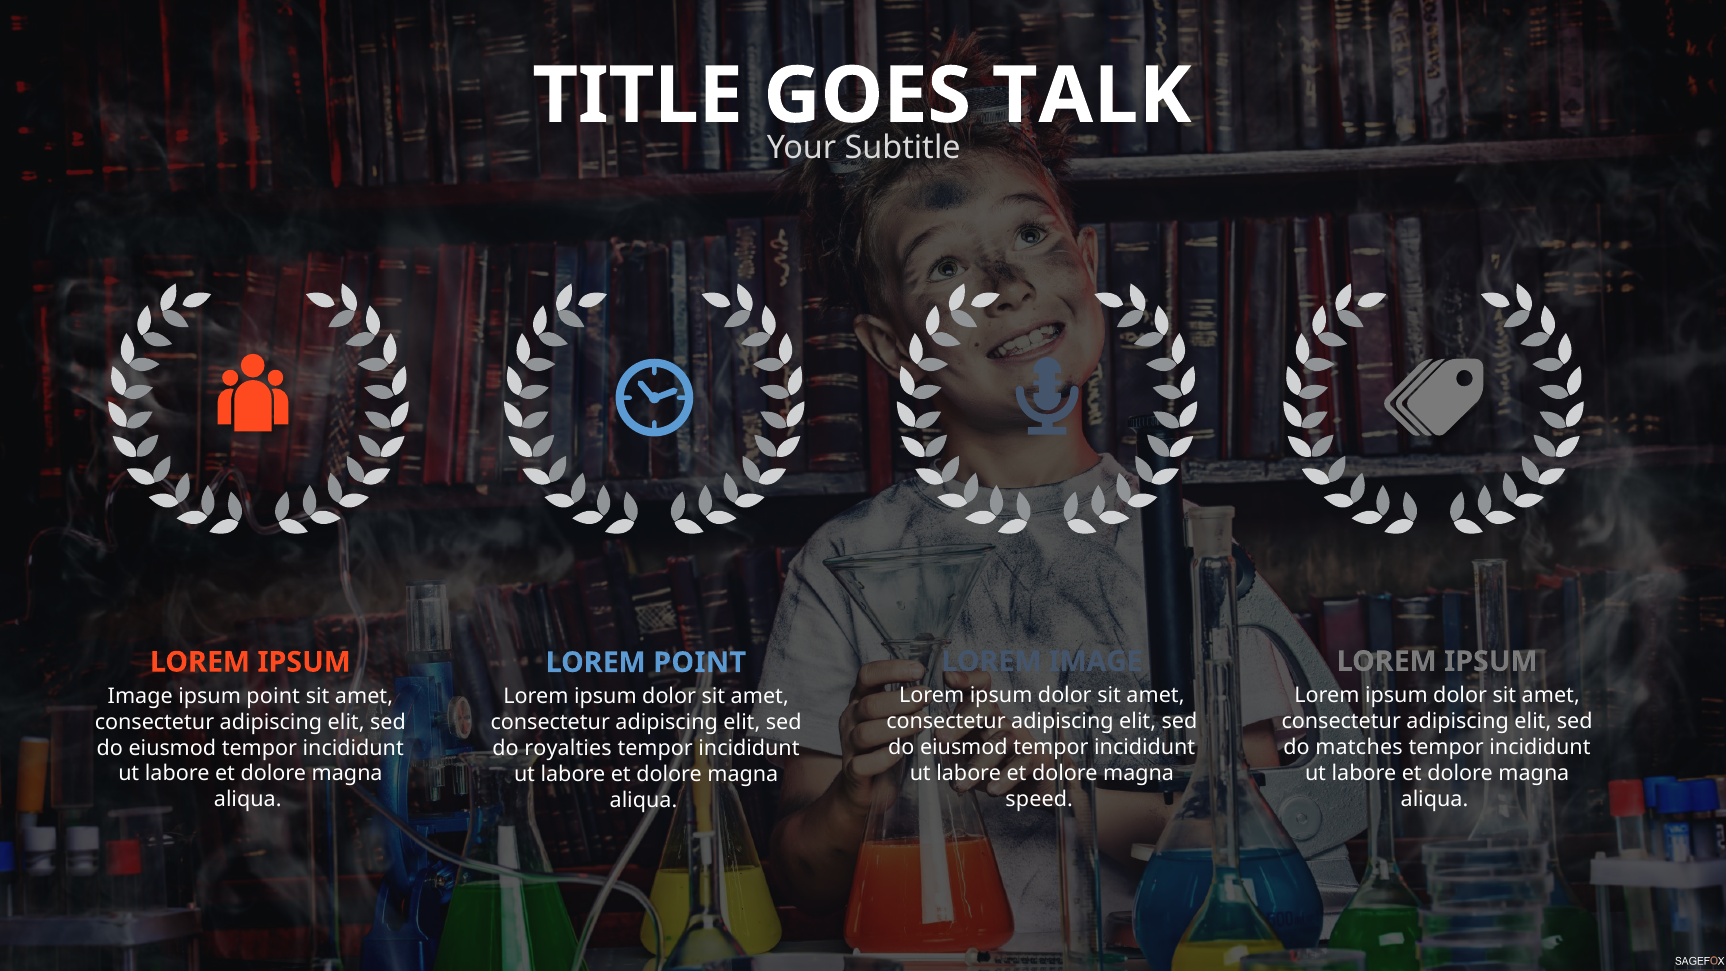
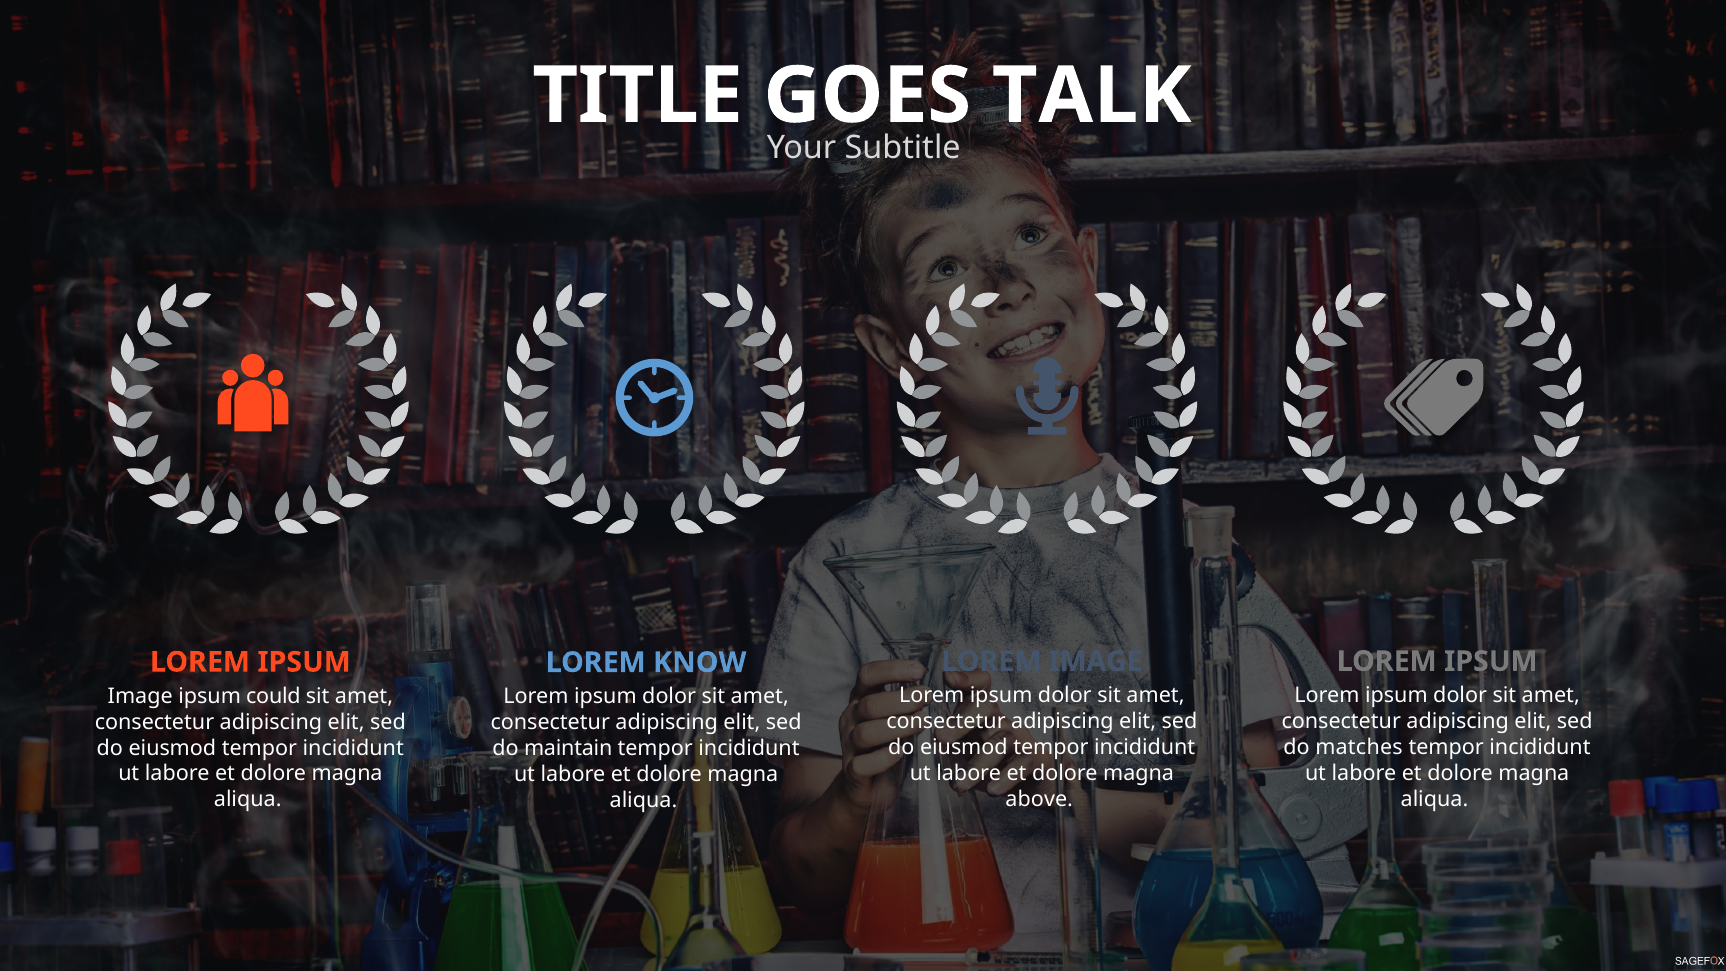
LOREM POINT: POINT -> KNOW
ipsum point: point -> could
royalties: royalties -> maintain
speed: speed -> above
